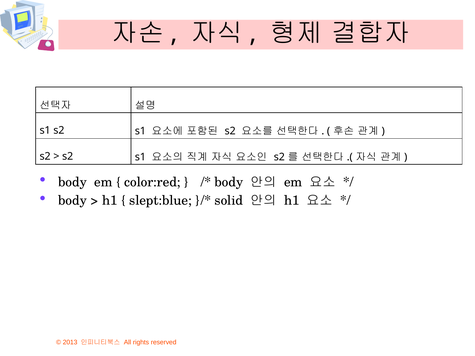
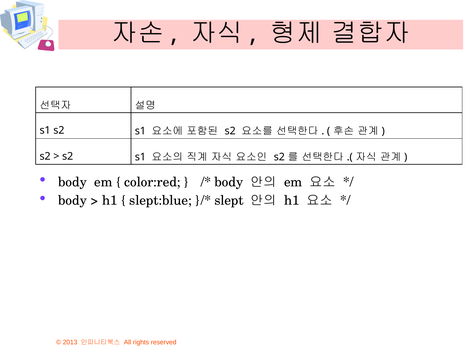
solid: solid -> slept
